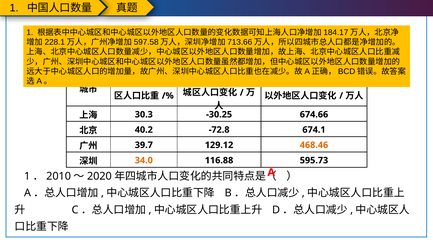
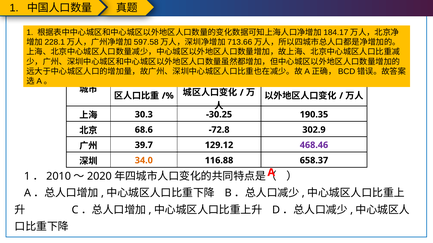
674.66: 674.66 -> 190.35
40.2: 40.2 -> 68.6
674.1: 674.1 -> 302.9
468.46 colour: orange -> purple
595.73: 595.73 -> 658.37
